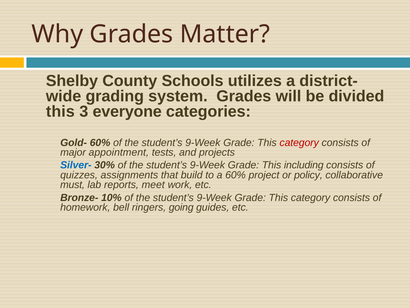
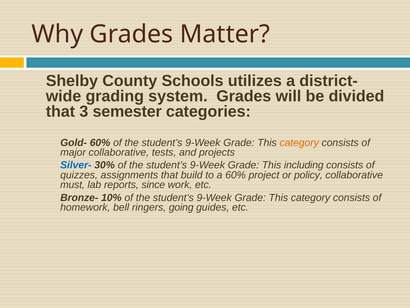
this at (60, 111): this -> that
everyone: everyone -> semester
category at (299, 142) colour: red -> orange
major appointment: appointment -> collaborative
meet: meet -> since
